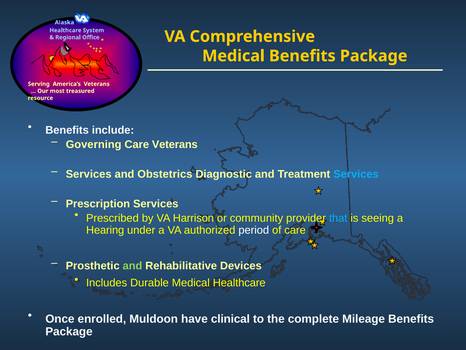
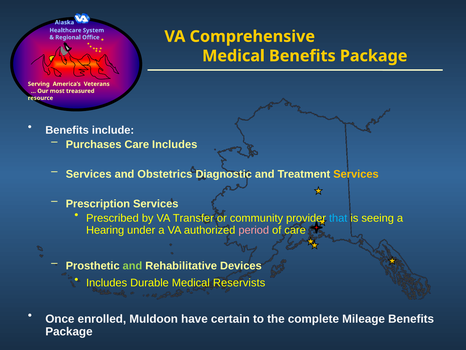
Governing: Governing -> Purchases
Care Veterans: Veterans -> Includes
Services at (356, 174) colour: light blue -> yellow
Harrison: Harrison -> Transfer
period colour: white -> pink
Medical Healthcare: Healthcare -> Reservists
clinical: clinical -> certain
